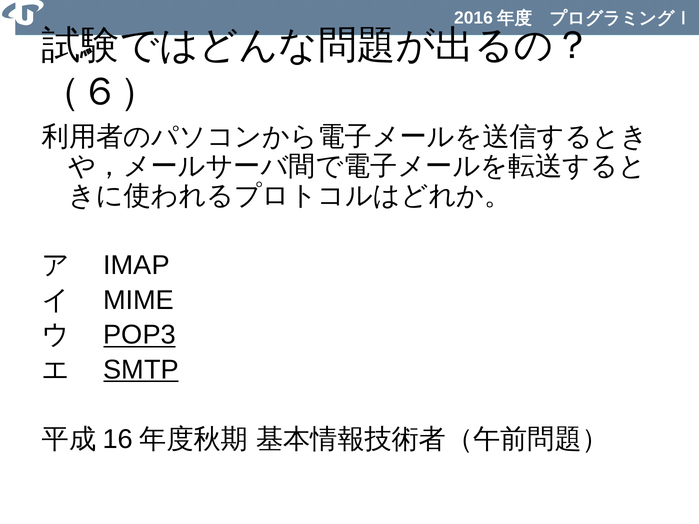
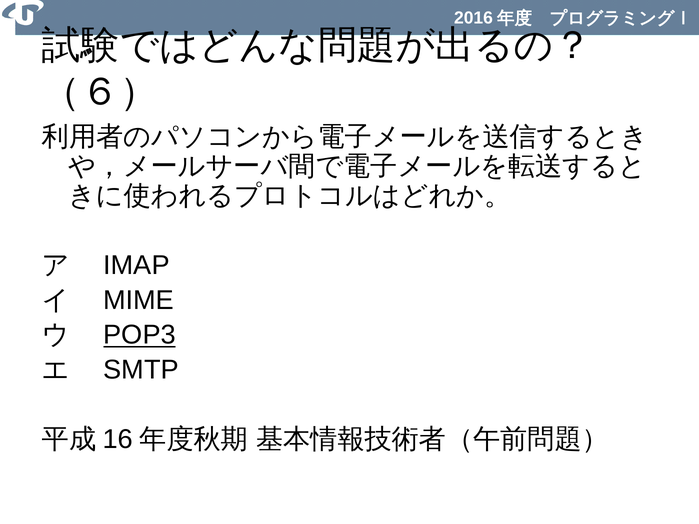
SMTP underline: present -> none
